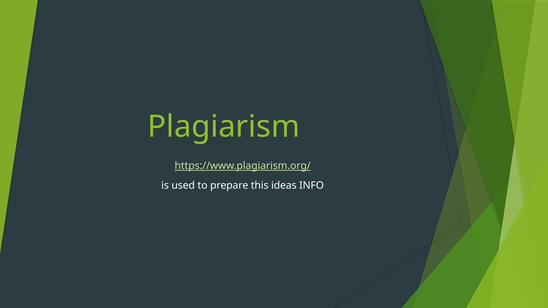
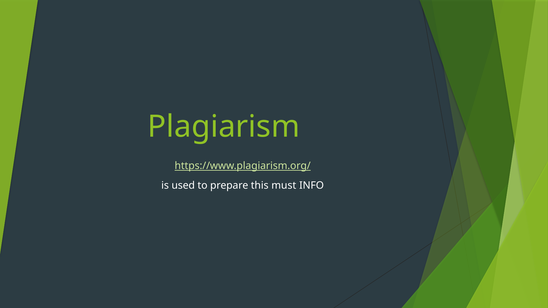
ideas: ideas -> must
